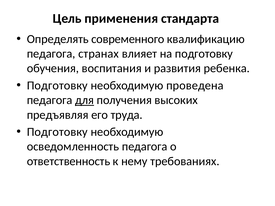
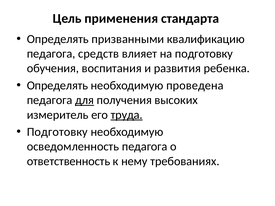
современного: современного -> призванными
странах: странах -> средств
Подготовку at (57, 86): Подготовку -> Определять
предъявляя: предъявляя -> измеритель
труда underline: none -> present
